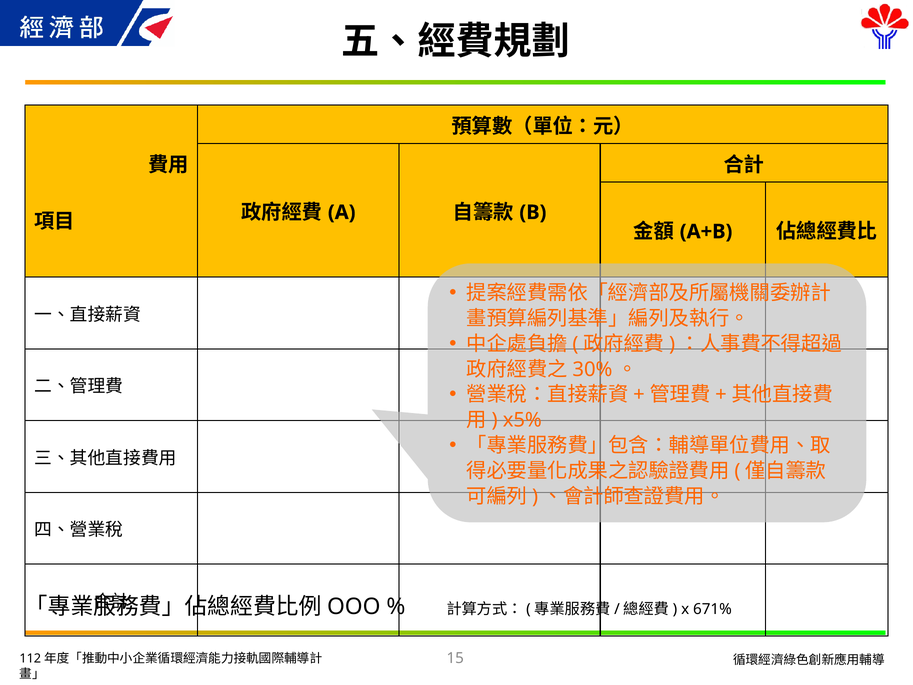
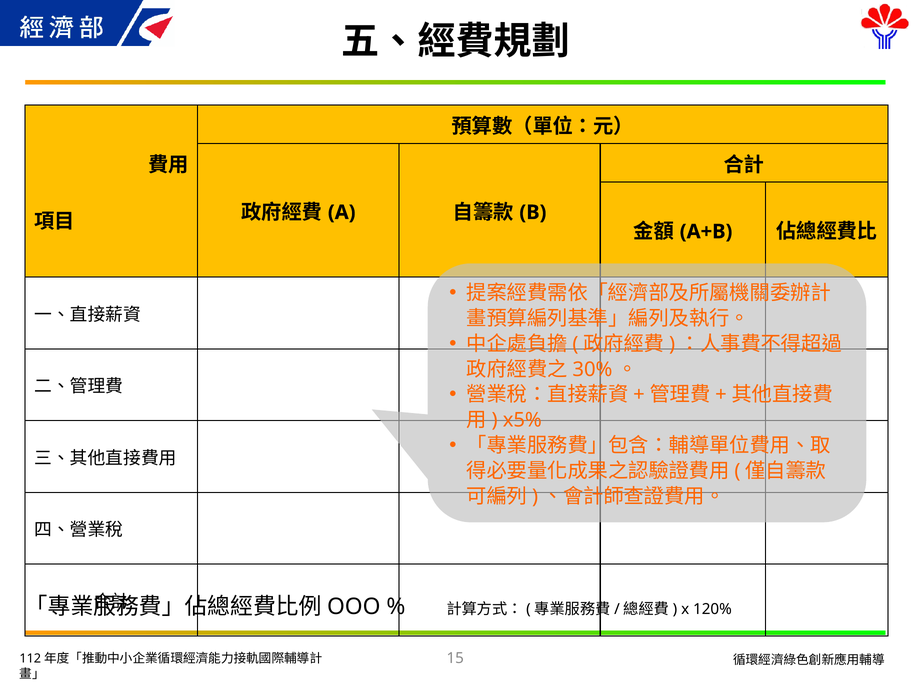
671%: 671% -> 120%
